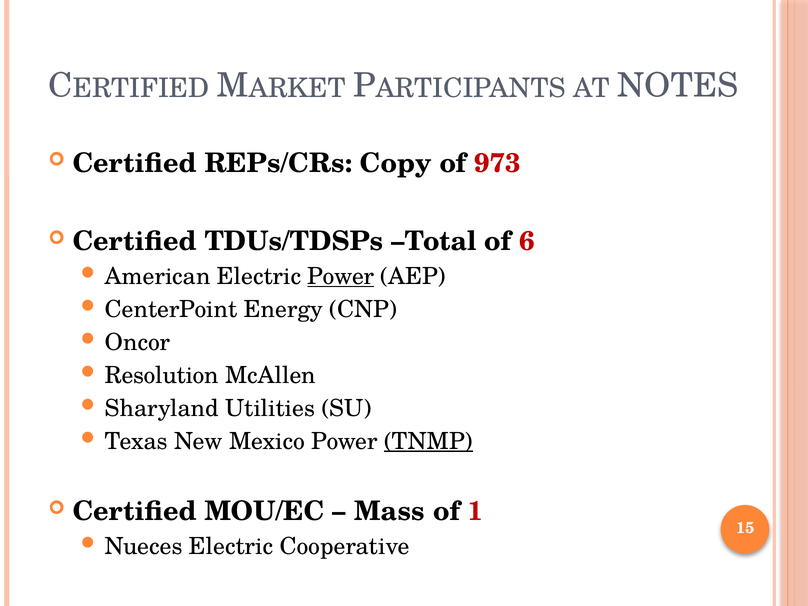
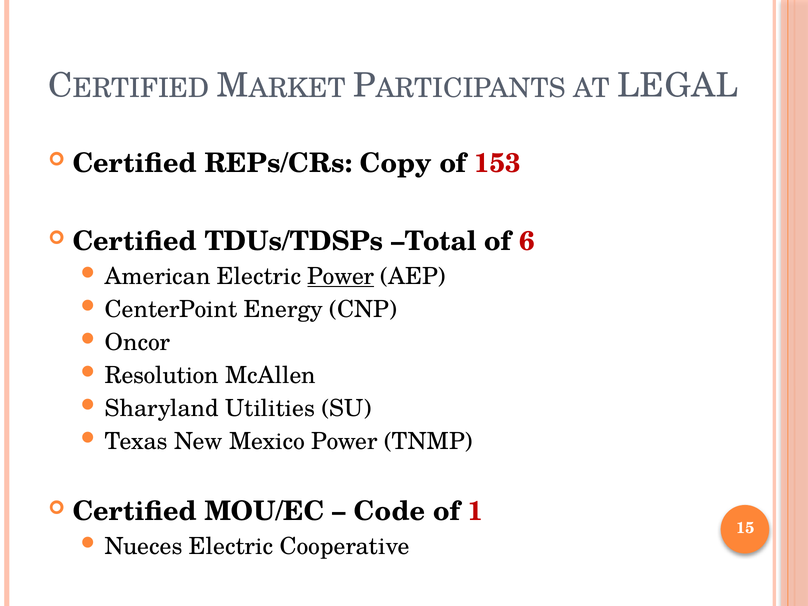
NOTES: NOTES -> LEGAL
973: 973 -> 153
TNMP underline: present -> none
Mass: Mass -> Code
